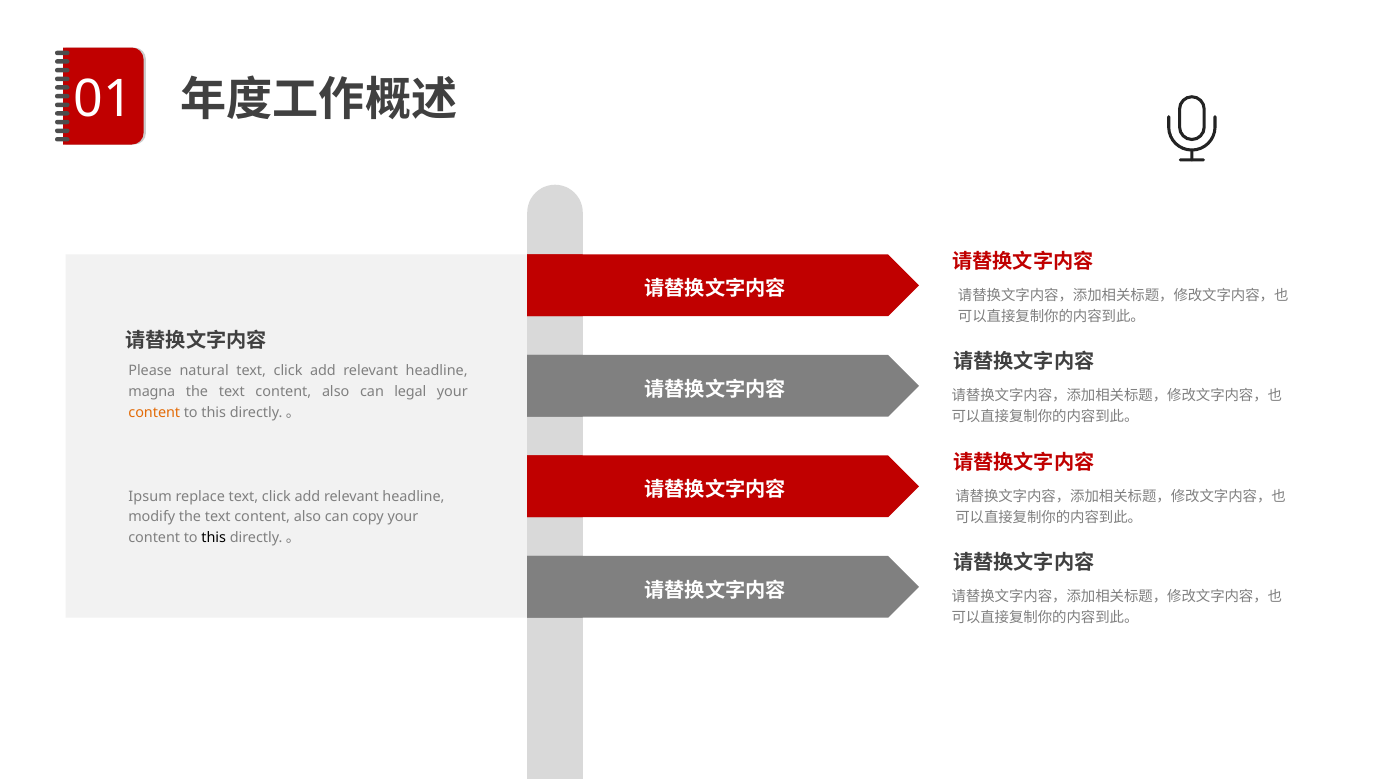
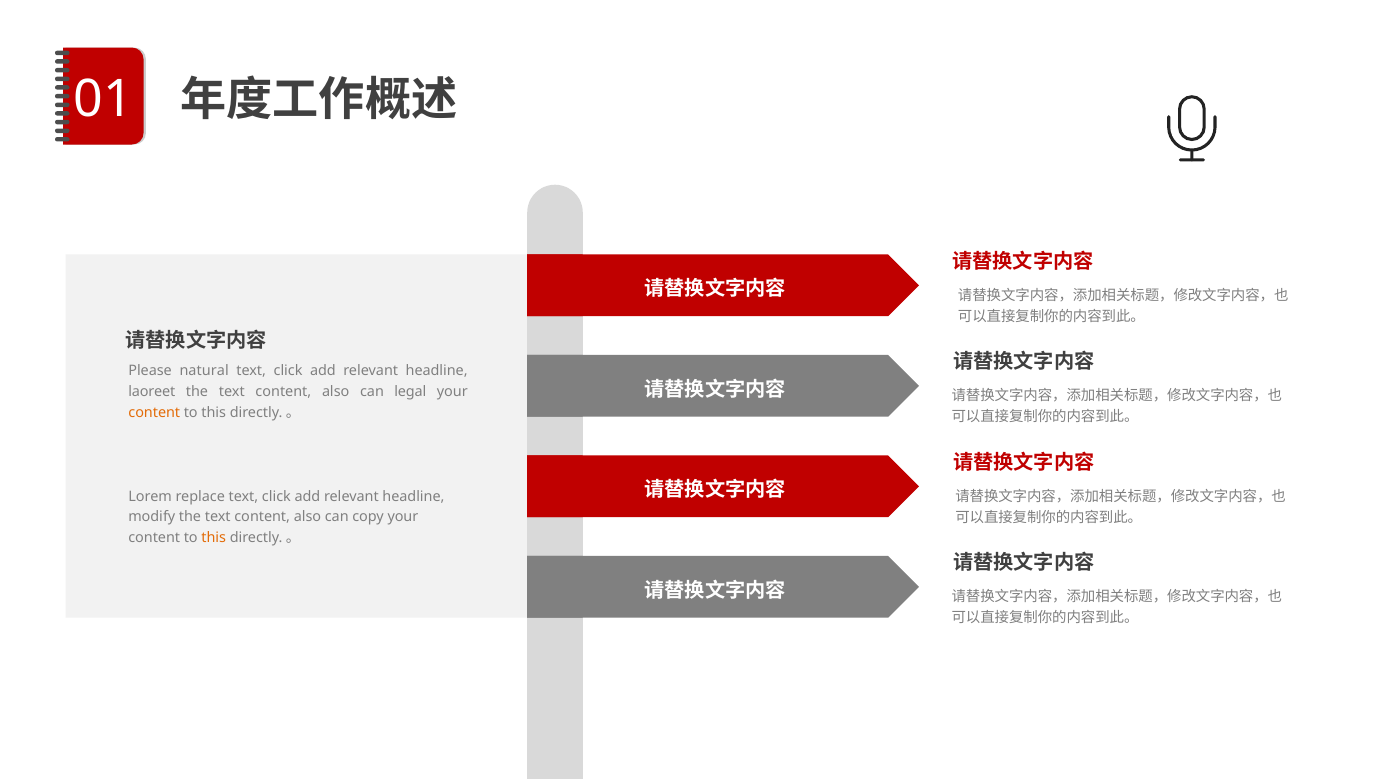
magna: magna -> laoreet
Ipsum: Ipsum -> Lorem
this at (214, 538) colour: black -> orange
